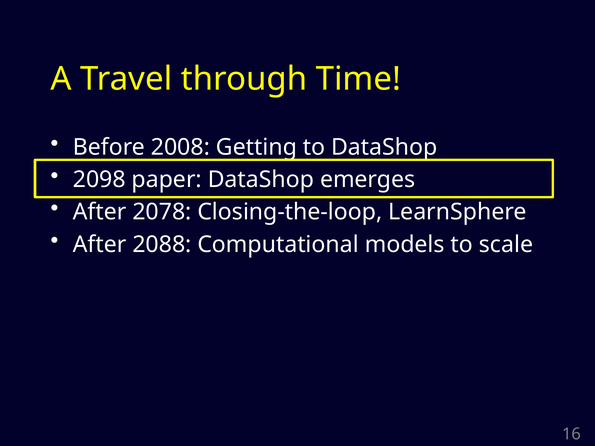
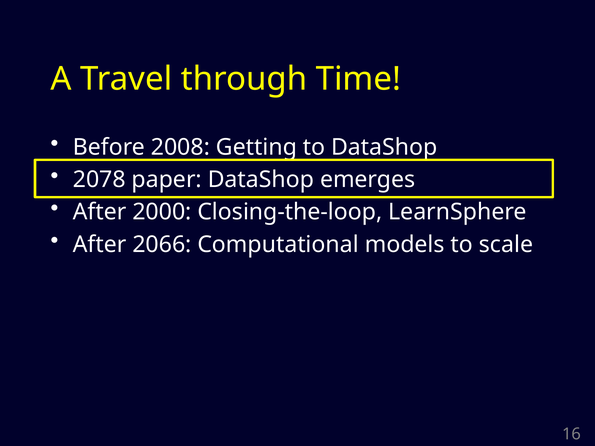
2098: 2098 -> 2078
2078: 2078 -> 2000
2088: 2088 -> 2066
